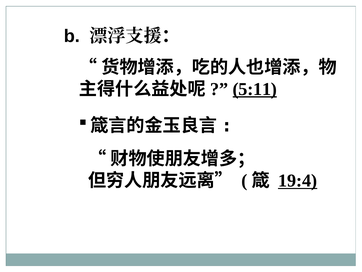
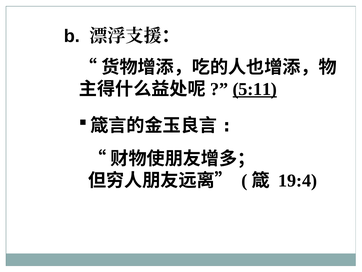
19:4 underline: present -> none
